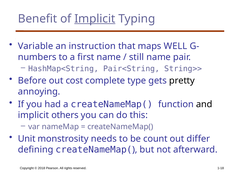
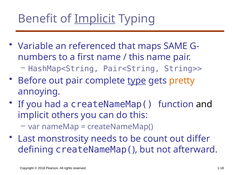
instruction: instruction -> referenced
WELL: WELL -> SAME
still at (137, 57): still -> this
out cost: cost -> pair
type underline: none -> present
pretty colour: black -> orange
Unit: Unit -> Last
